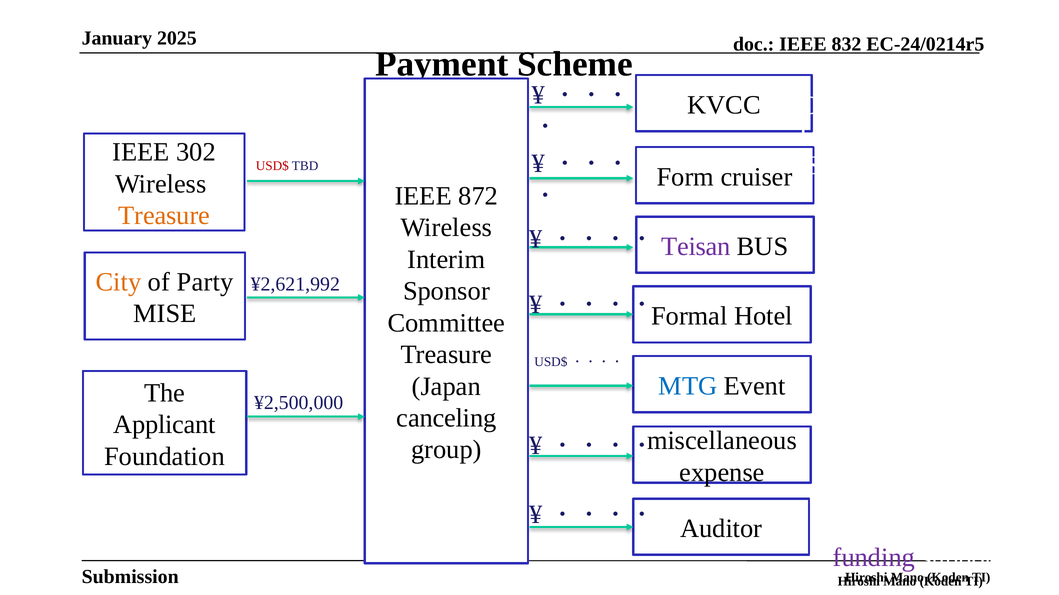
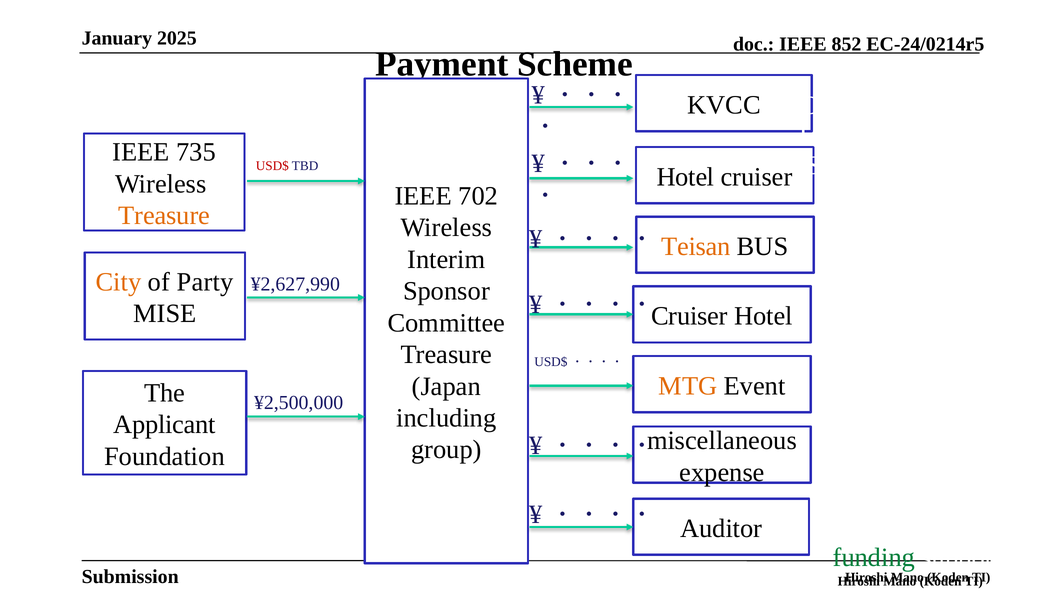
832: 832 -> 852
302: 302 -> 735
Form at (685, 177): Form -> Hotel
872: 872 -> 702
Teisan colour: purple -> orange
¥2,621,992: ¥2,621,992 -> ¥2,627,990
Formal at (689, 317): Formal -> Cruiser
MTG colour: blue -> orange
canceling: canceling -> including
funding colour: purple -> green
